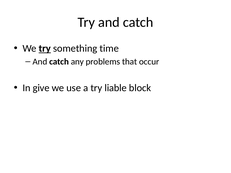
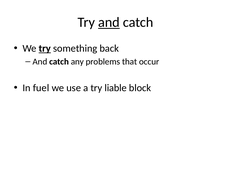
and at (109, 22) underline: none -> present
time: time -> back
give: give -> fuel
